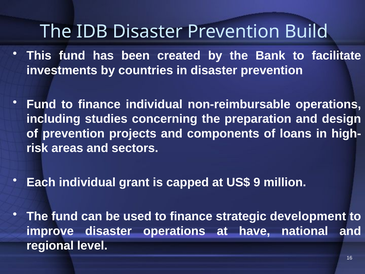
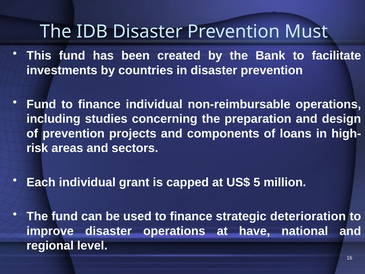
Build: Build -> Must
9: 9 -> 5
development: development -> deterioration
